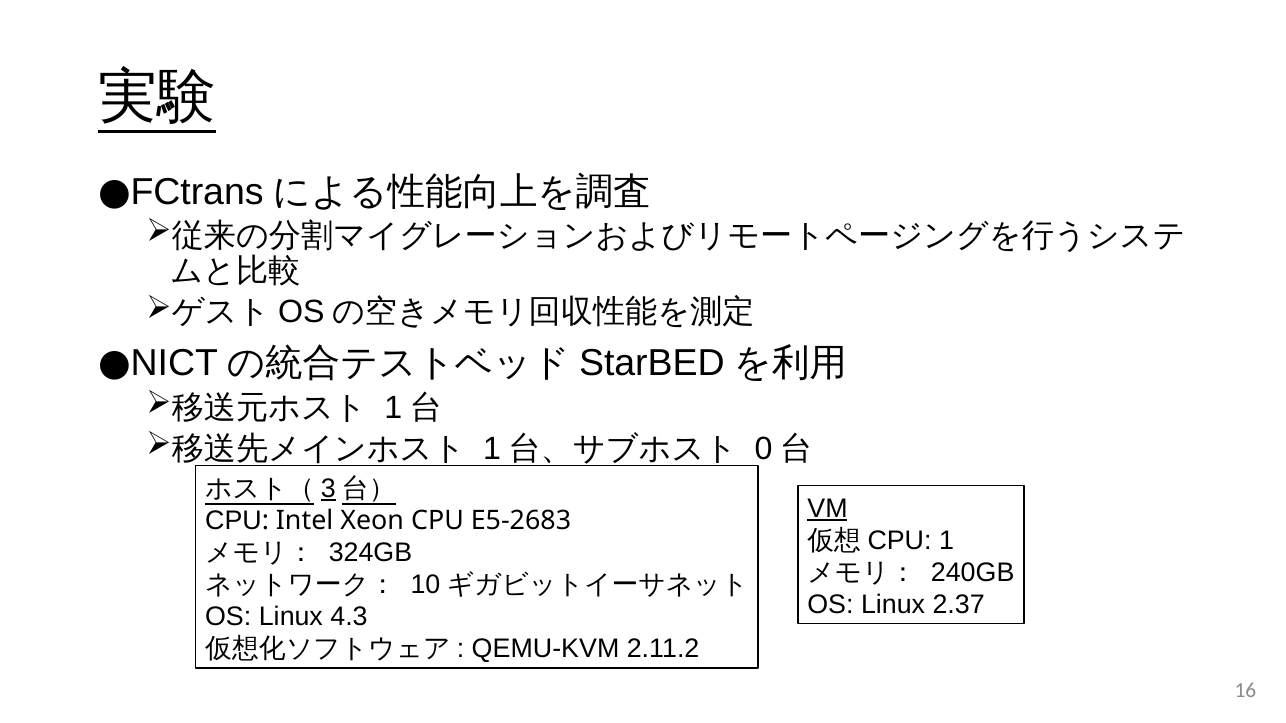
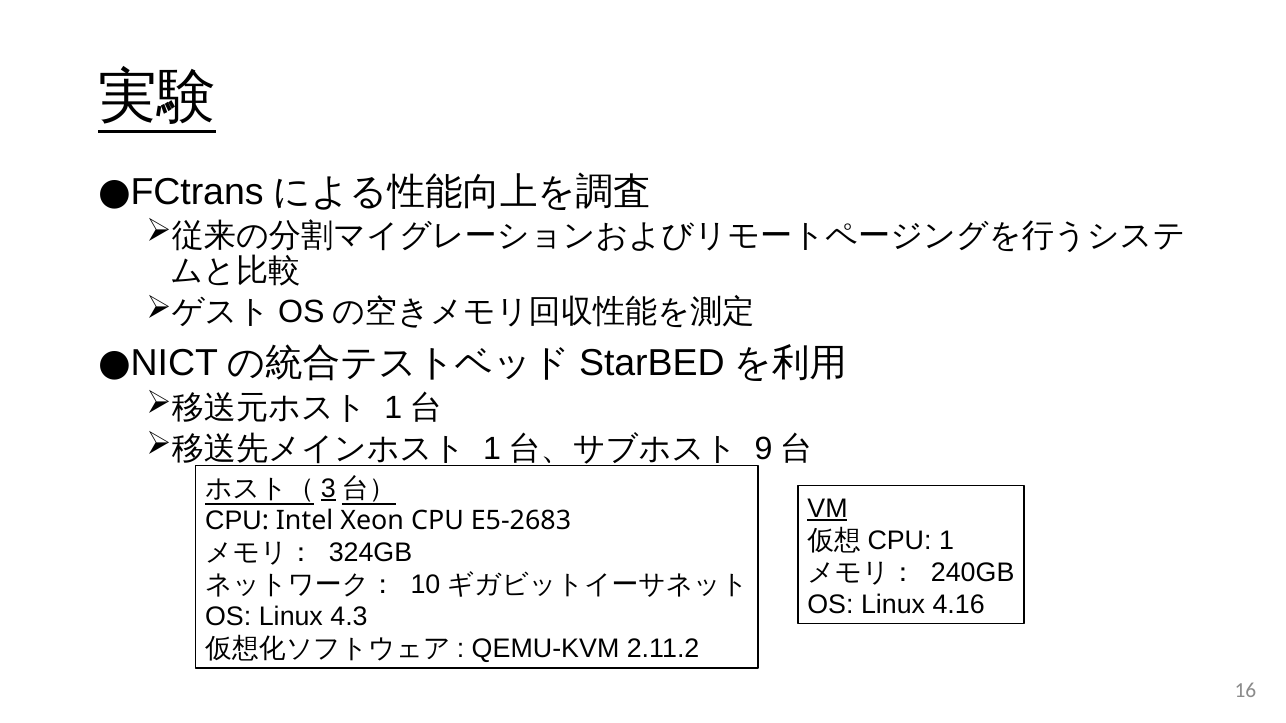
0: 0 -> 9
2.37: 2.37 -> 4.16
